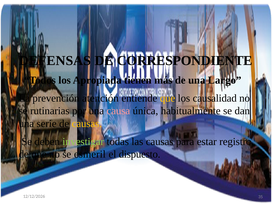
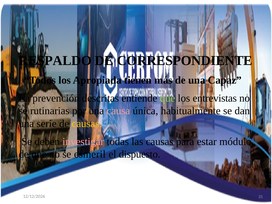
DEFENSAS: DEFENSAS -> RESPALDO
Largo: Largo -> Capaz
atención: atención -> descritas
que at (168, 98) colour: yellow -> light green
causalidad: causalidad -> entrevistas
investigar colour: light green -> pink
registro: registro -> módulo
